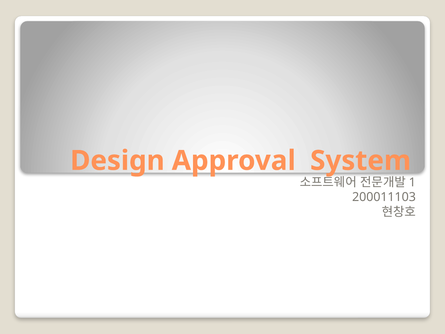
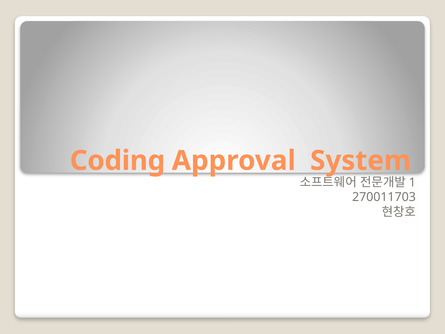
Design: Design -> Coding
200011103: 200011103 -> 270011703
